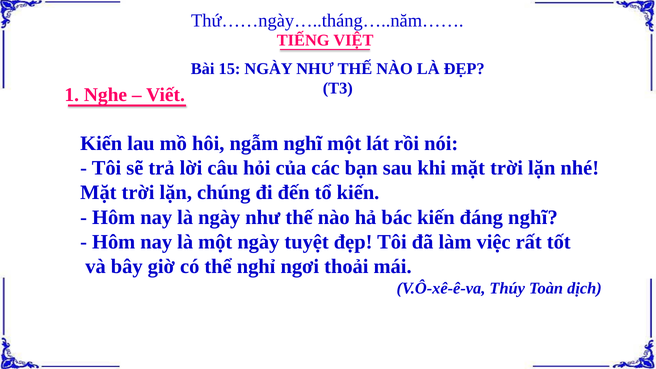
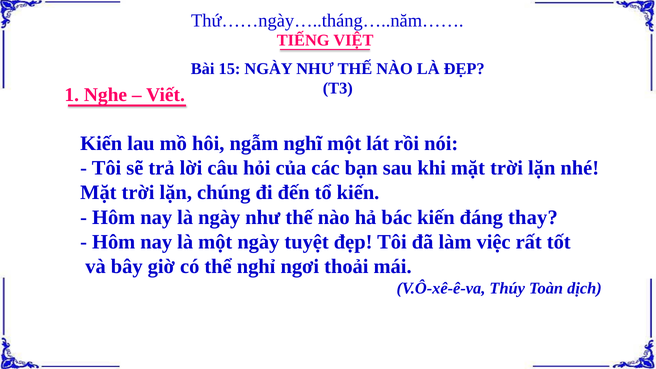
đáng nghĩ: nghĩ -> thay
